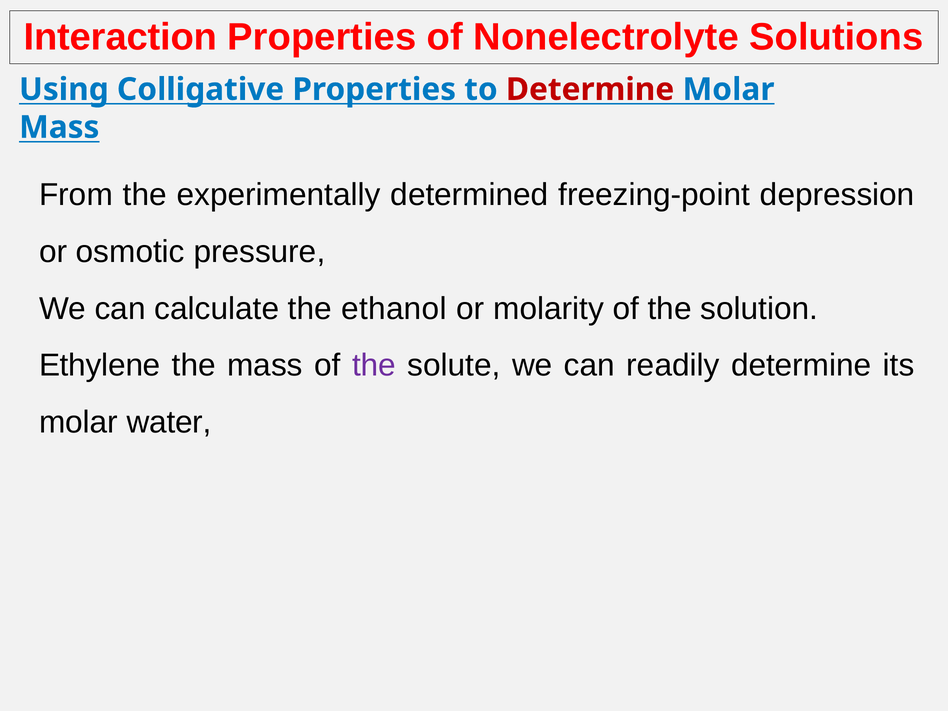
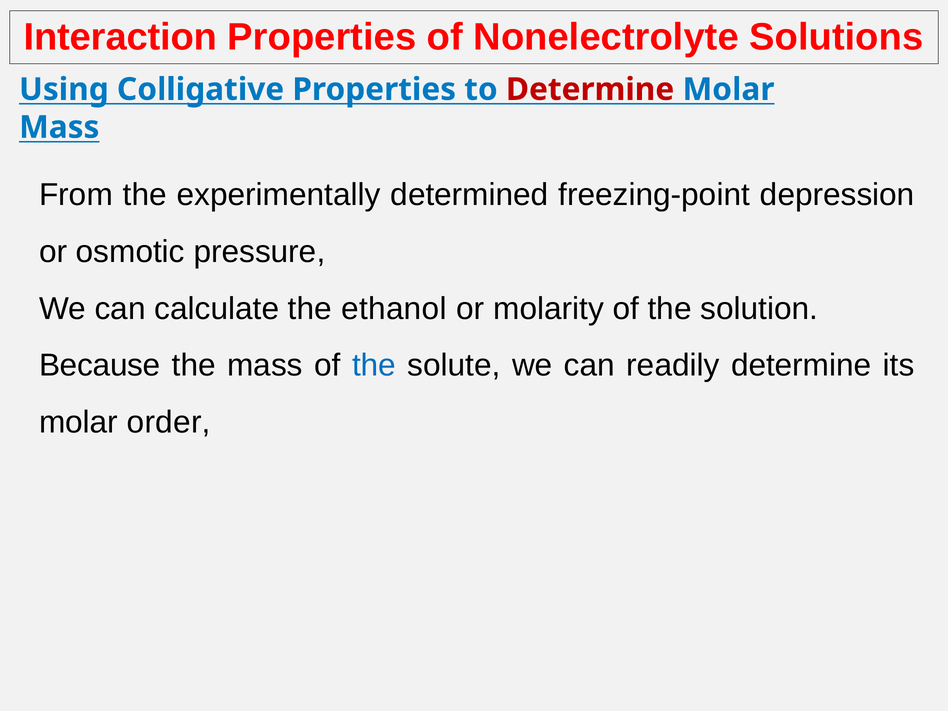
Ethylene: Ethylene -> Because
the at (374, 366) colour: purple -> blue
water: water -> order
